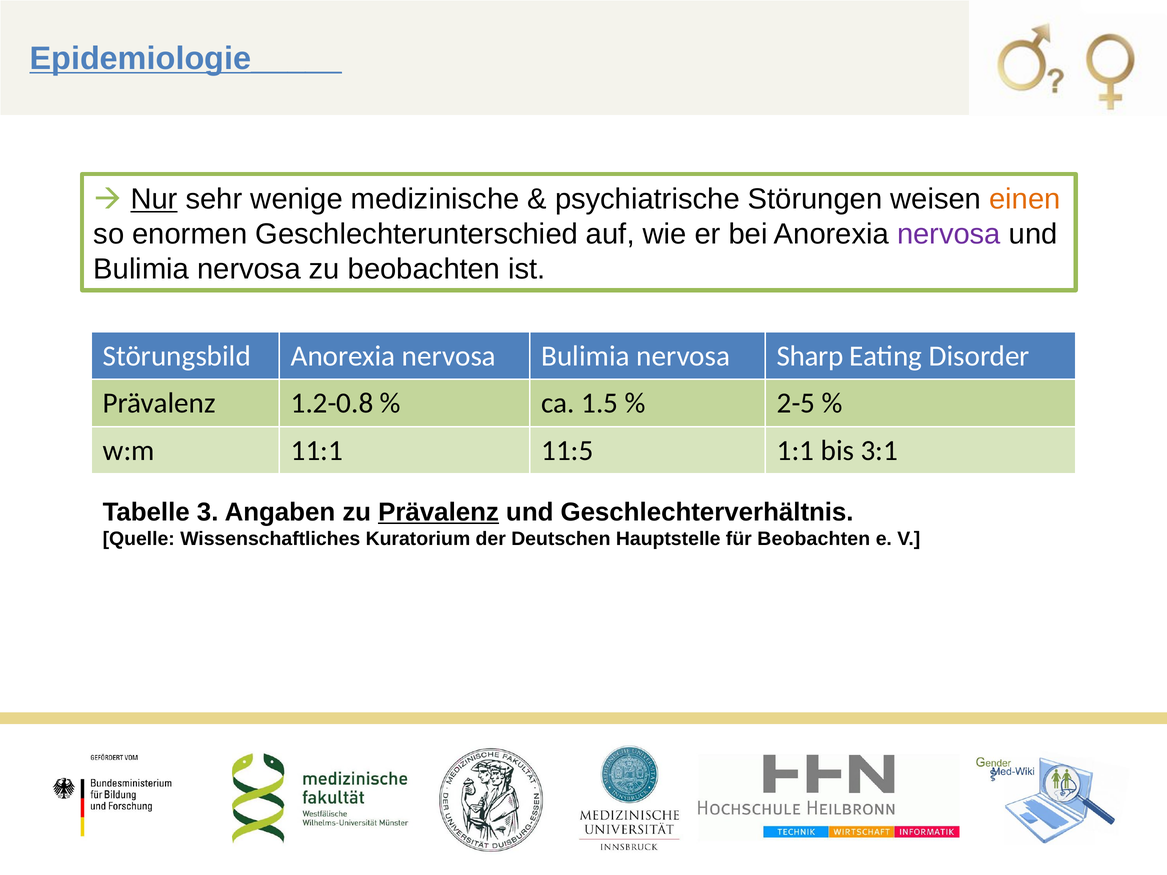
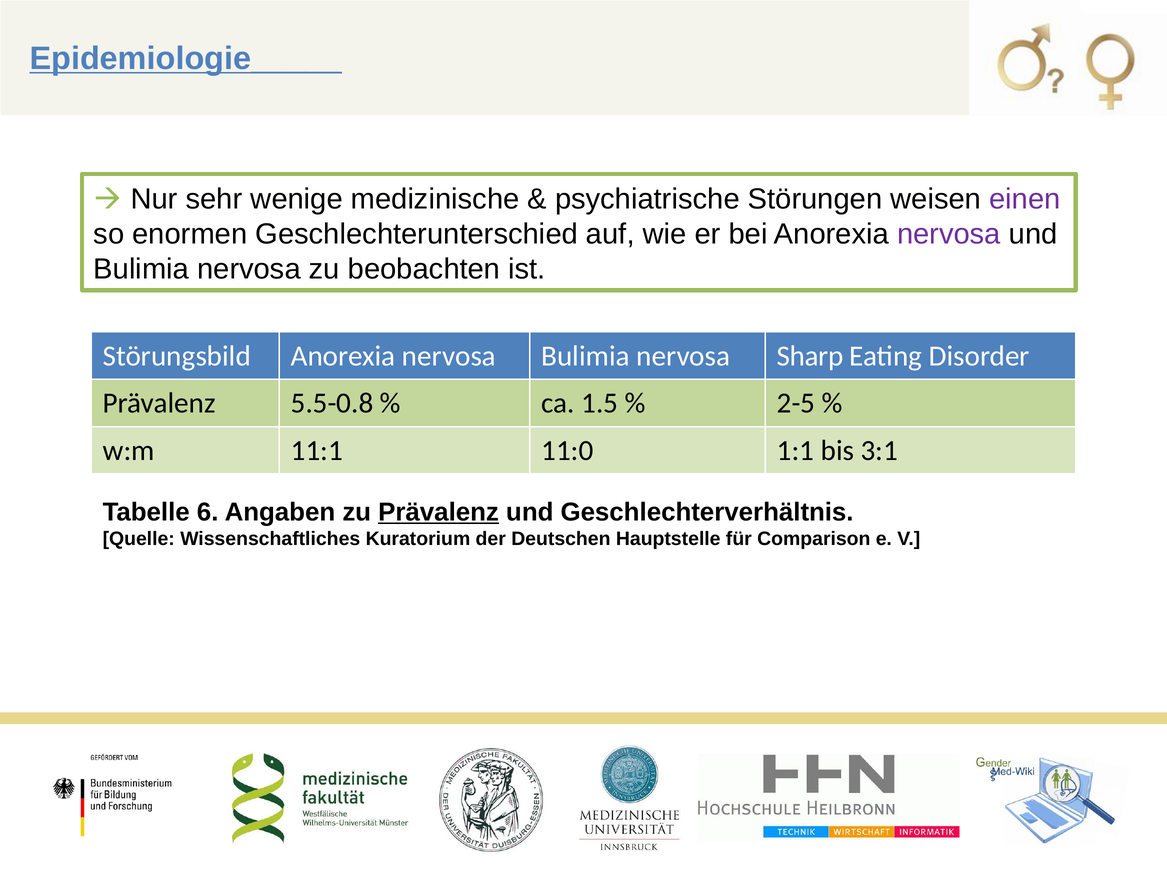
Nur underline: present -> none
einen colour: orange -> purple
1.2-0.8: 1.2-0.8 -> 5.5-0.8
11:5: 11:5 -> 11:0
3: 3 -> 6
für Beobachten: Beobachten -> Comparison
